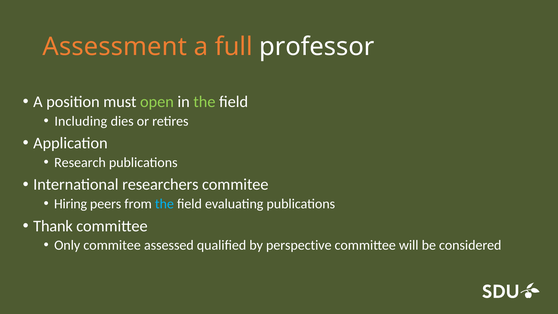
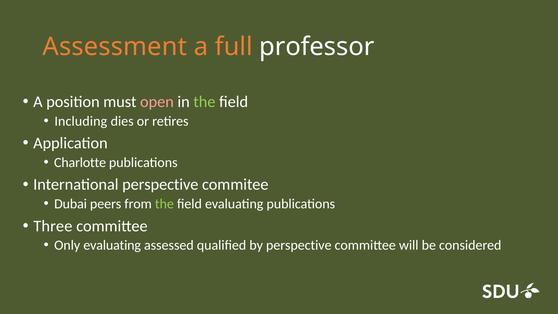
open colour: light green -> pink
Research: Research -> Charlotte
International researchers: researchers -> perspective
Hiring: Hiring -> Dubai
the at (164, 204) colour: light blue -> light green
Thank: Thank -> Three
Only commitee: commitee -> evaluating
